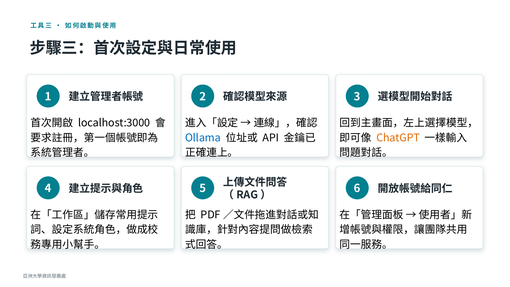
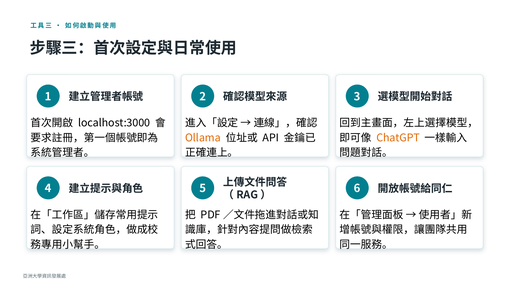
Ollama colour: blue -> orange
